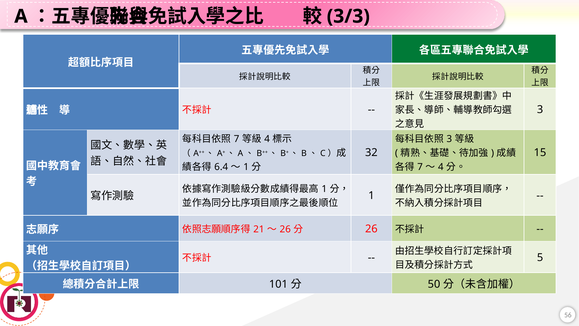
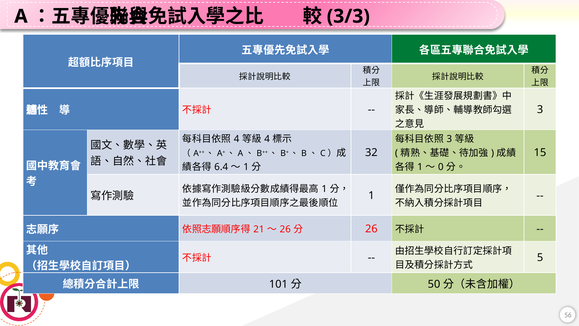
7 at (237, 139): 7 -> 4
7 at (420, 167): 7 -> 1
4 at (441, 167): 4 -> 0
